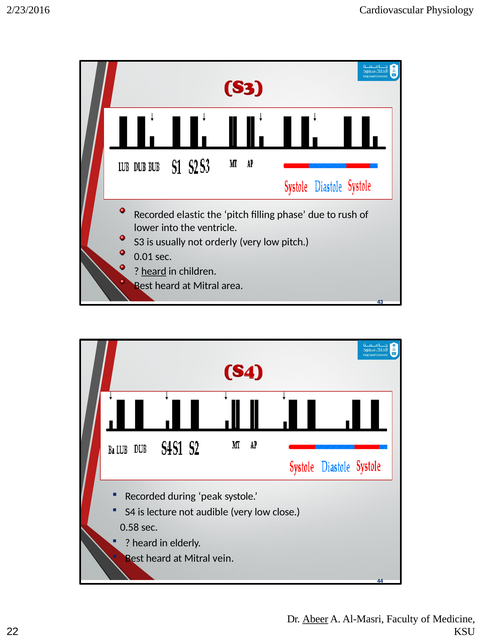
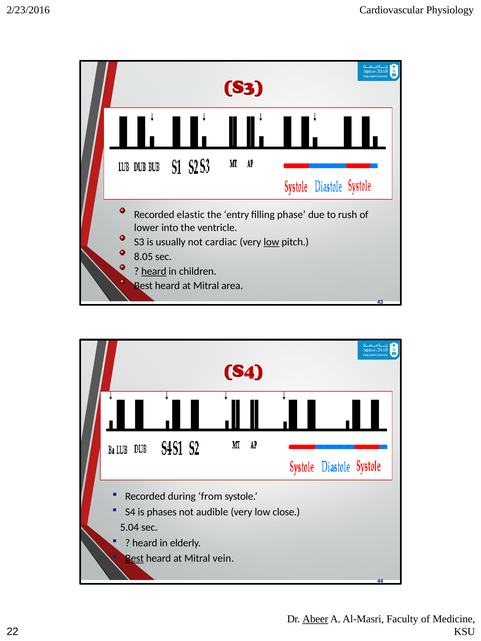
the pitch: pitch -> entry
orderly: orderly -> cardiac
low at (271, 242) underline: none -> present
0.01: 0.01 -> 8.05
peak: peak -> from
lecture: lecture -> phases
0.58: 0.58 -> 5.04
Best at (134, 559) underline: none -> present
